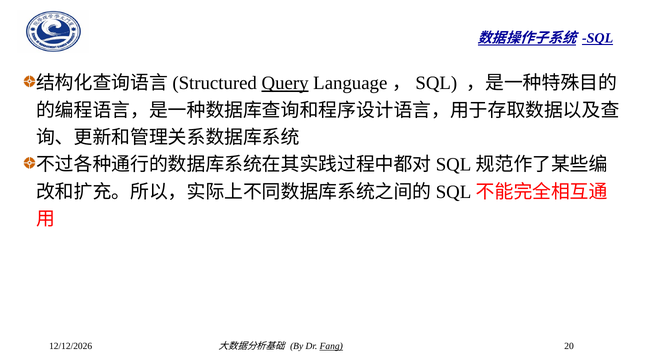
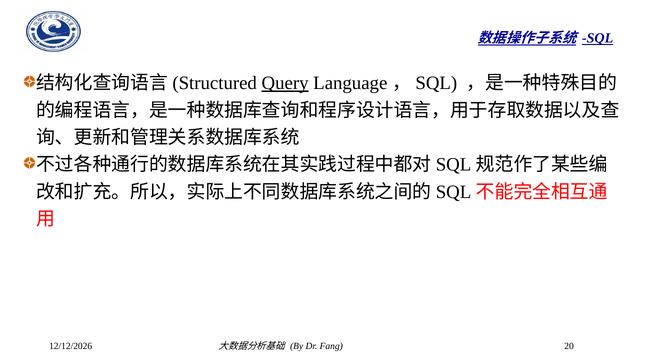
Fang underline: present -> none
